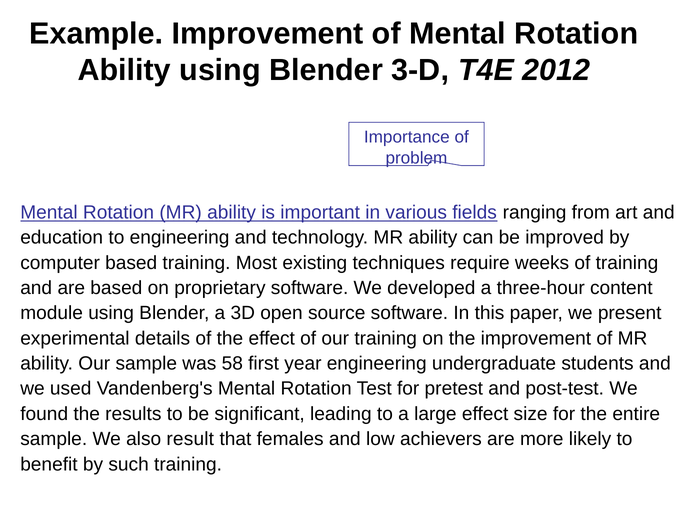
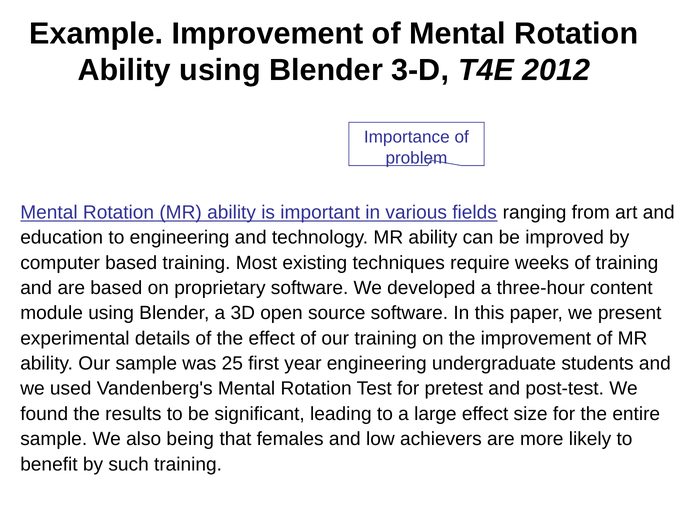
58: 58 -> 25
result: result -> being
